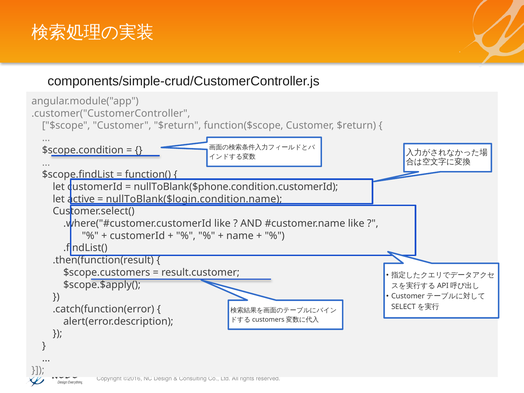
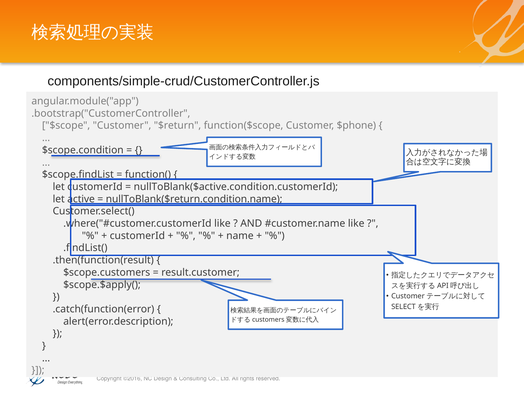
.customer("CustomerController: .customer("CustomerController -> .bootstrap("CustomerController
function($scope Customer $return: $return -> $phone
nullToBlank($phone.condition.customerId: nullToBlank($phone.condition.customerId -> nullToBlank($active.condition.customerId
nullToBlank($login.condition.name: nullToBlank($login.condition.name -> nullToBlank($return.condition.name
